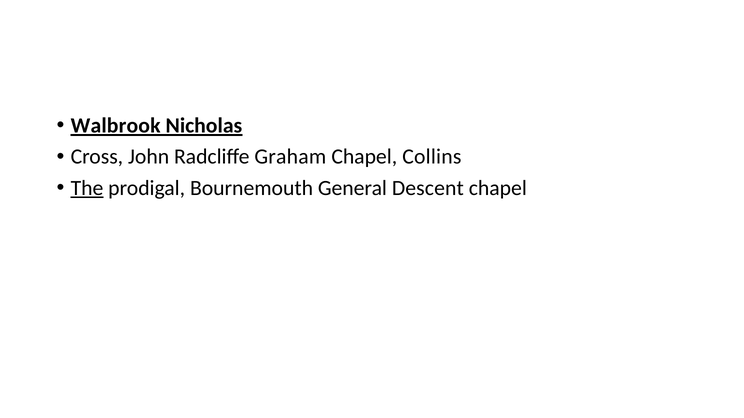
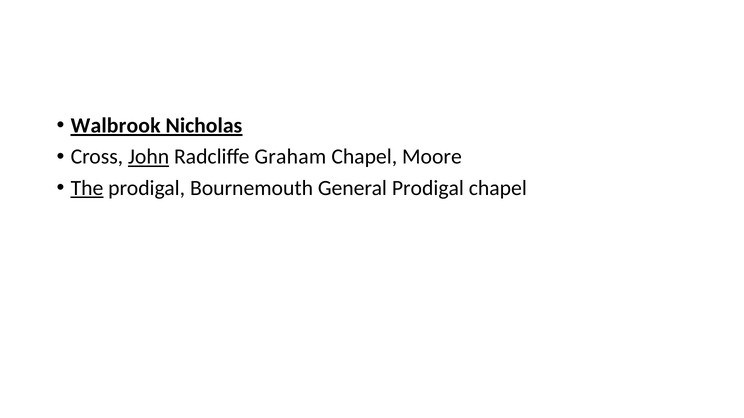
John underline: none -> present
Collins: Collins -> Moore
General Descent: Descent -> Prodigal
